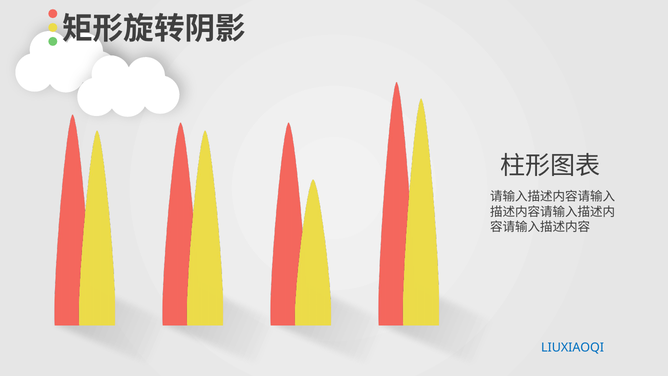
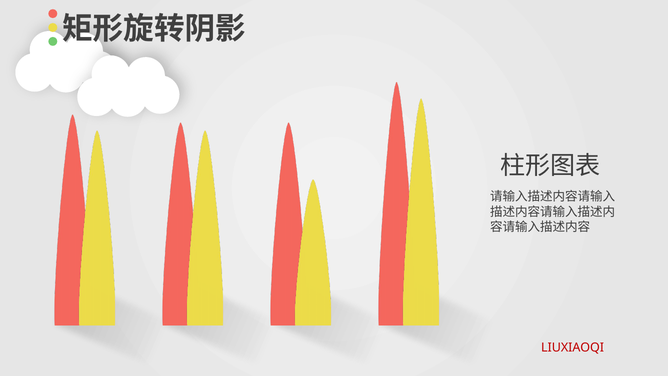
LIUXIAOQI colour: blue -> red
